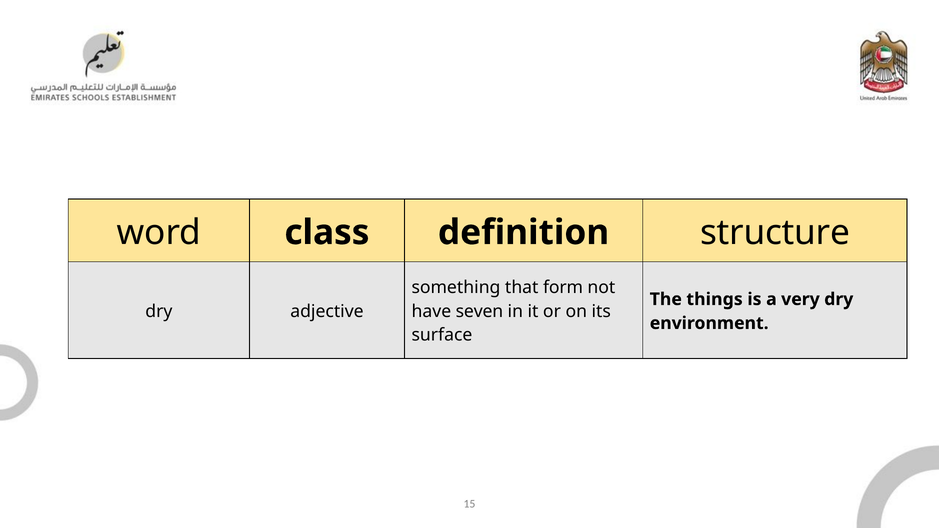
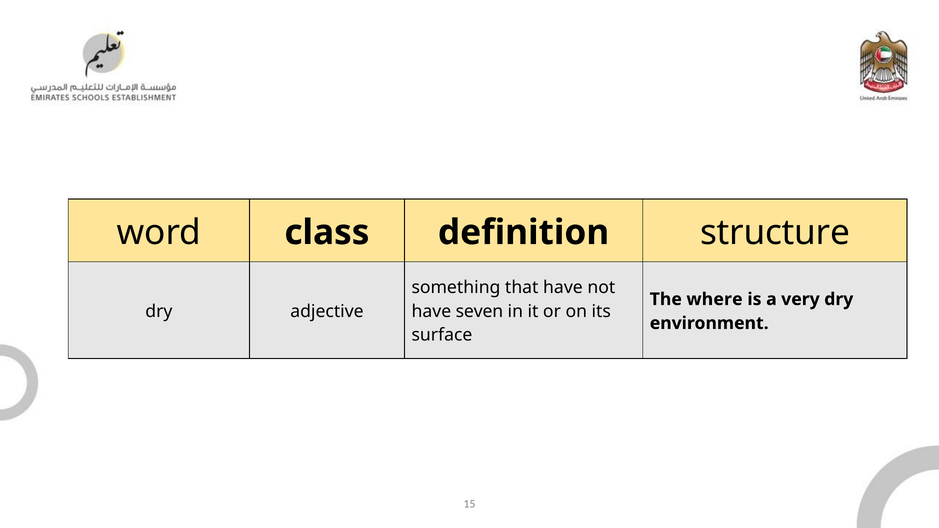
that form: form -> have
things: things -> where
